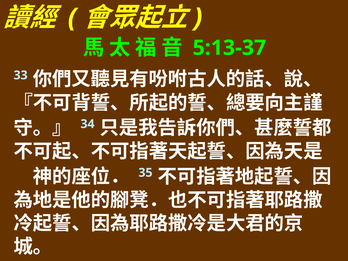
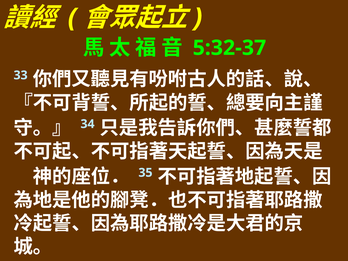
5:13-37: 5:13-37 -> 5:32-37
